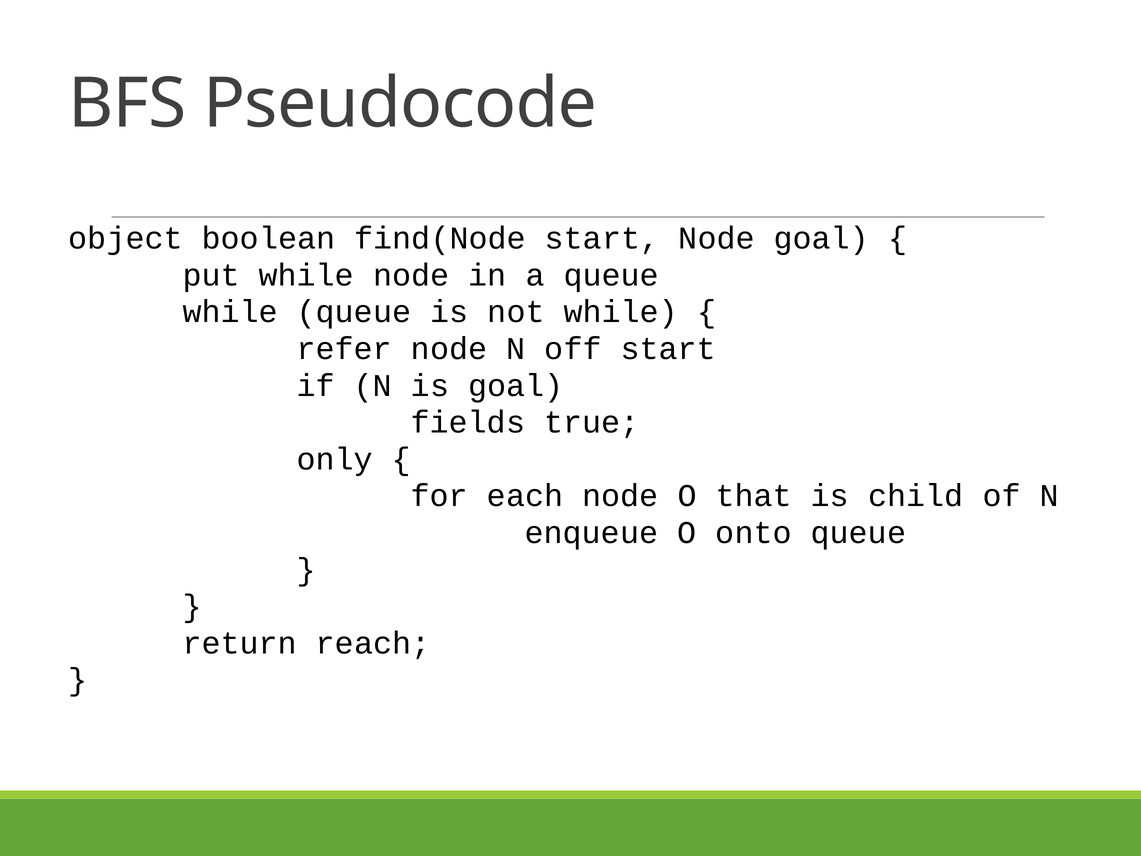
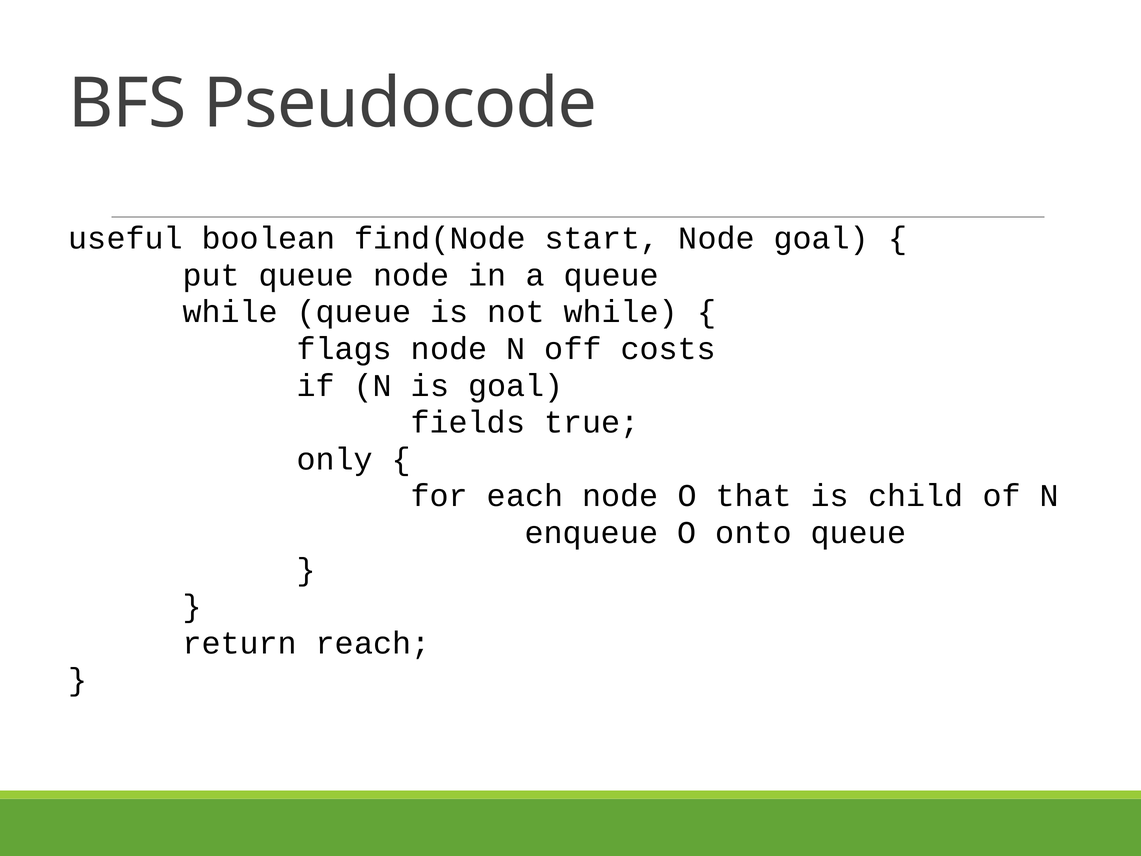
object: object -> useful
put while: while -> queue
refer: refer -> flags
off start: start -> costs
